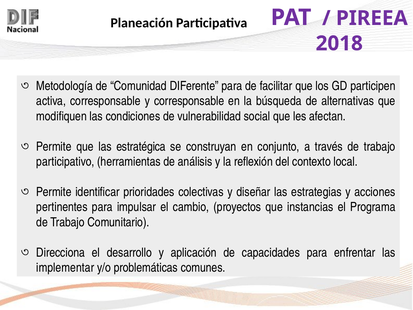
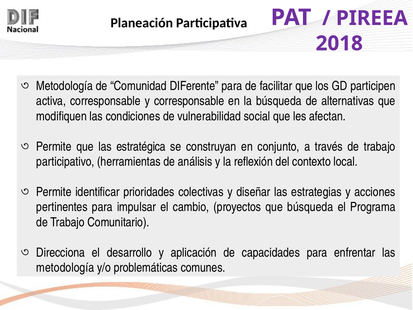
que instancias: instancias -> búsqueda
implementar at (65, 268): implementar -> metodología
